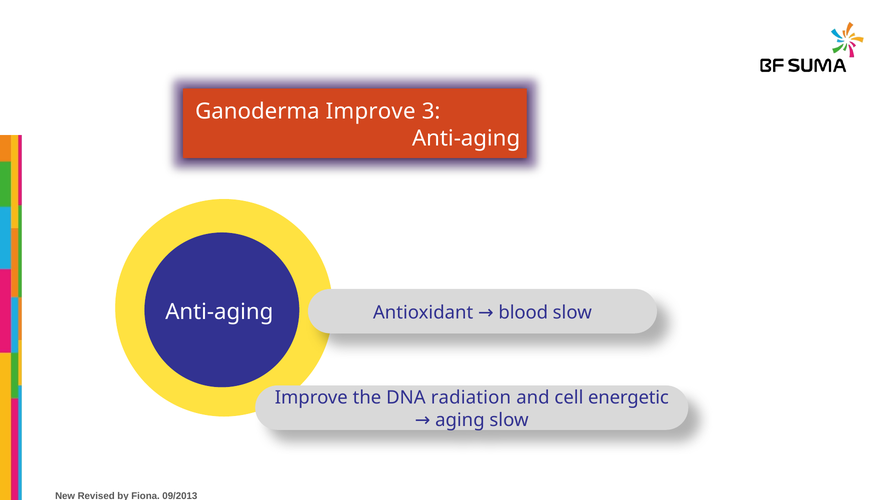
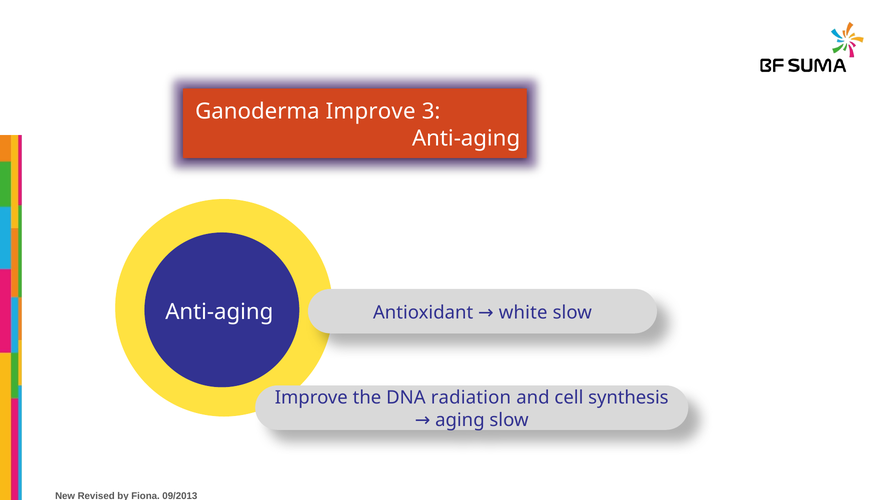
blood: blood -> white
energetic: energetic -> synthesis
